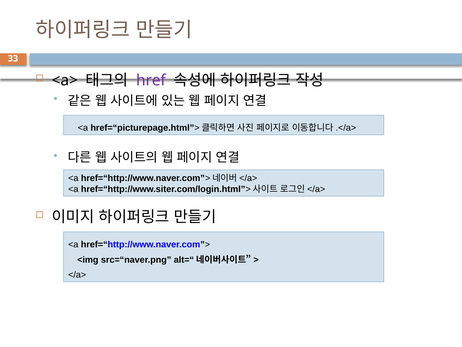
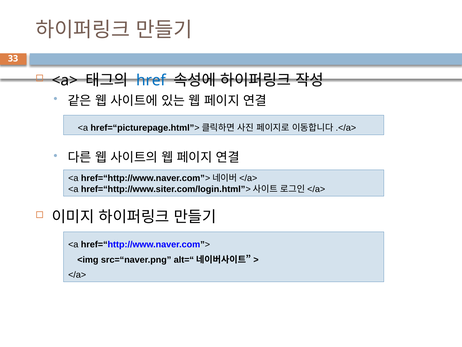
href colour: purple -> blue
